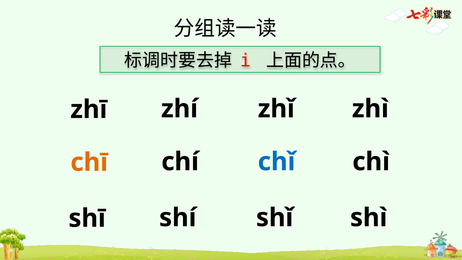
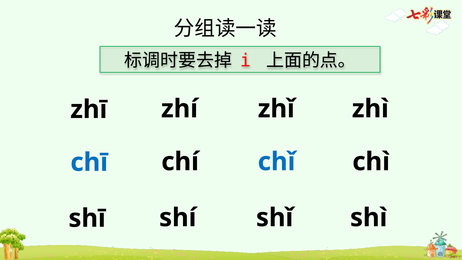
chī colour: orange -> blue
